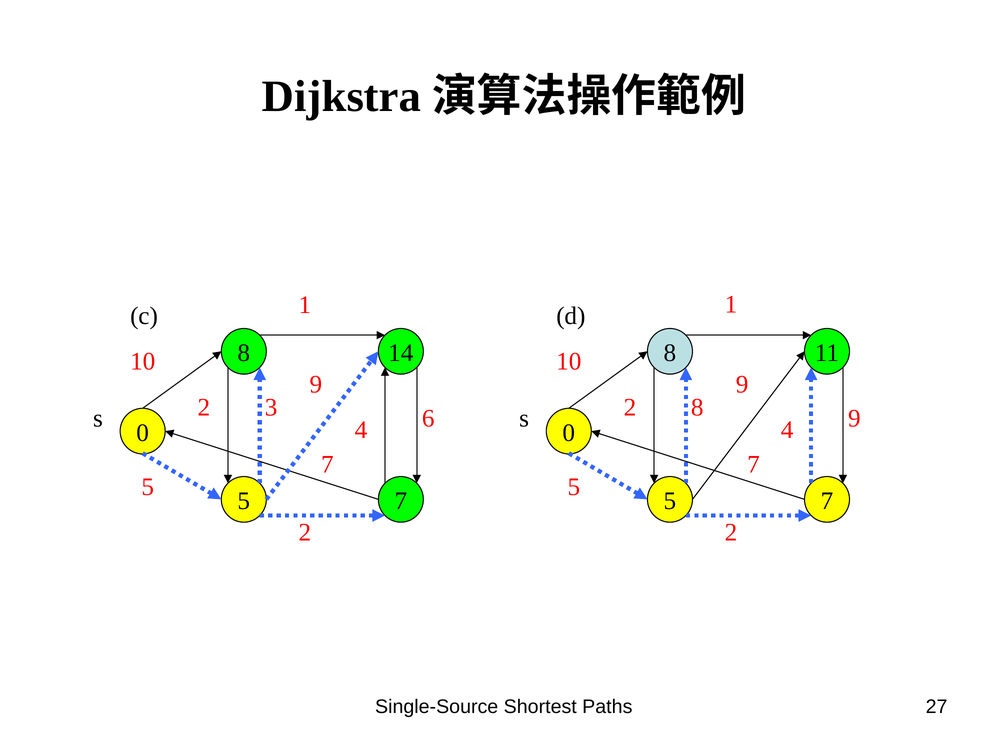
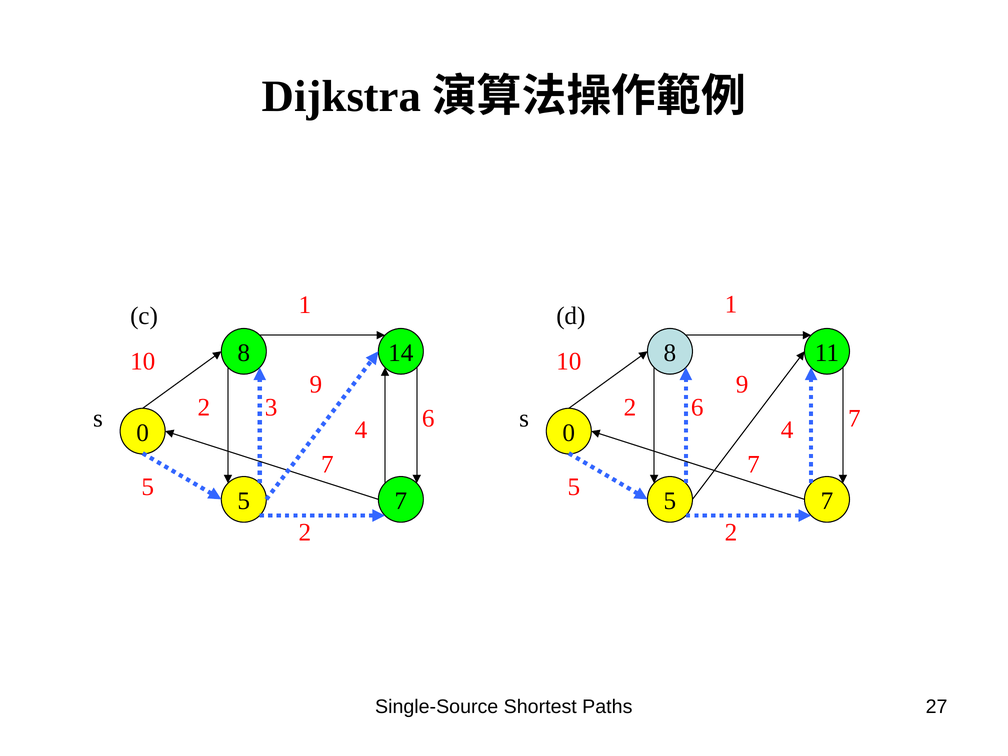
2 8: 8 -> 6
4 9: 9 -> 7
